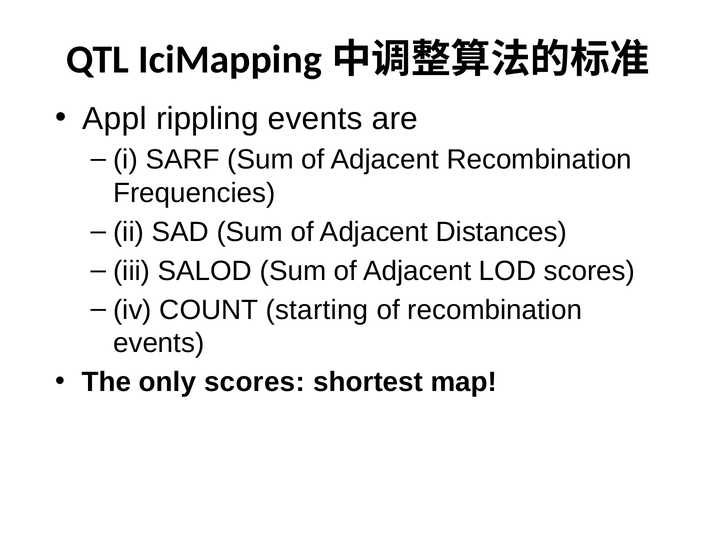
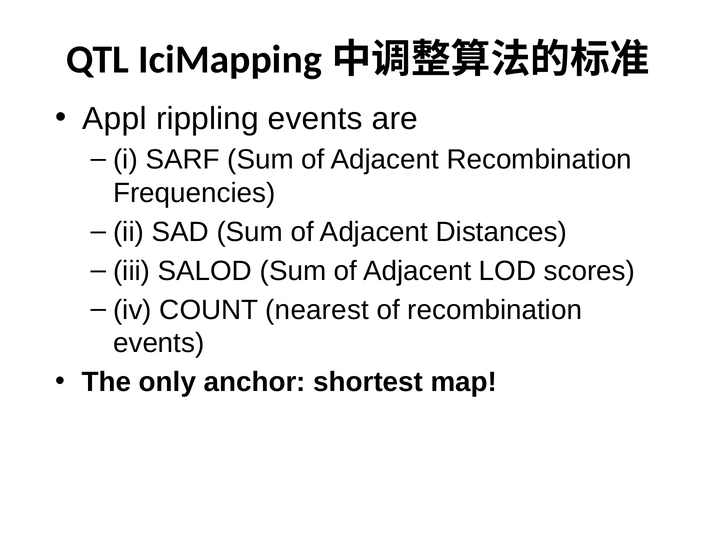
starting: starting -> nearest
only scores: scores -> anchor
